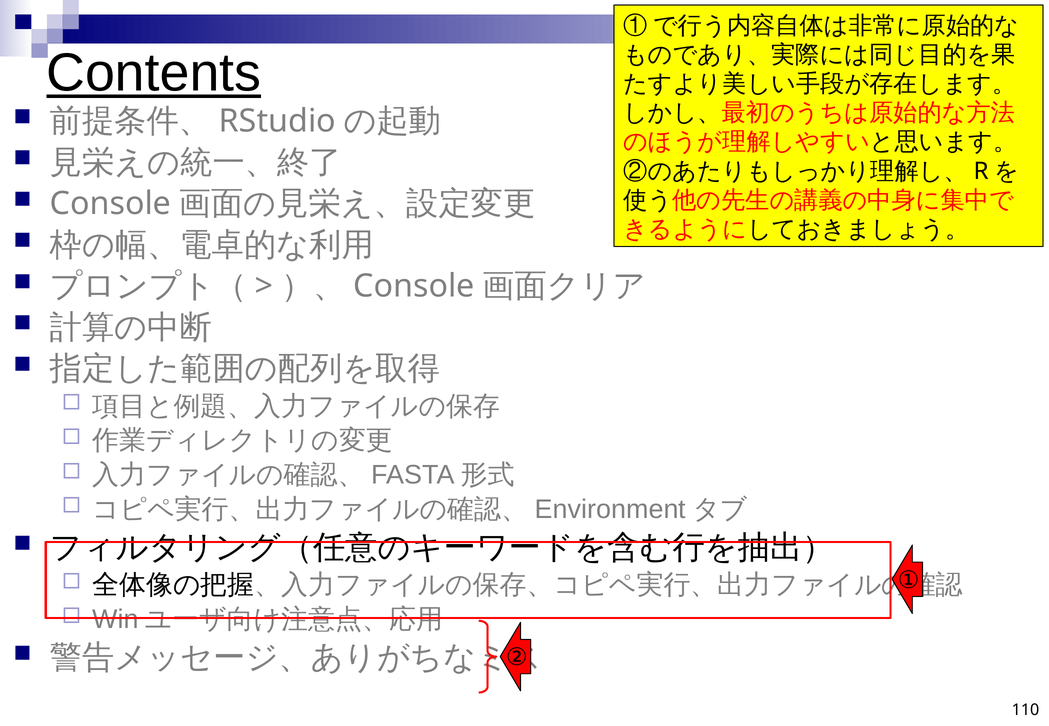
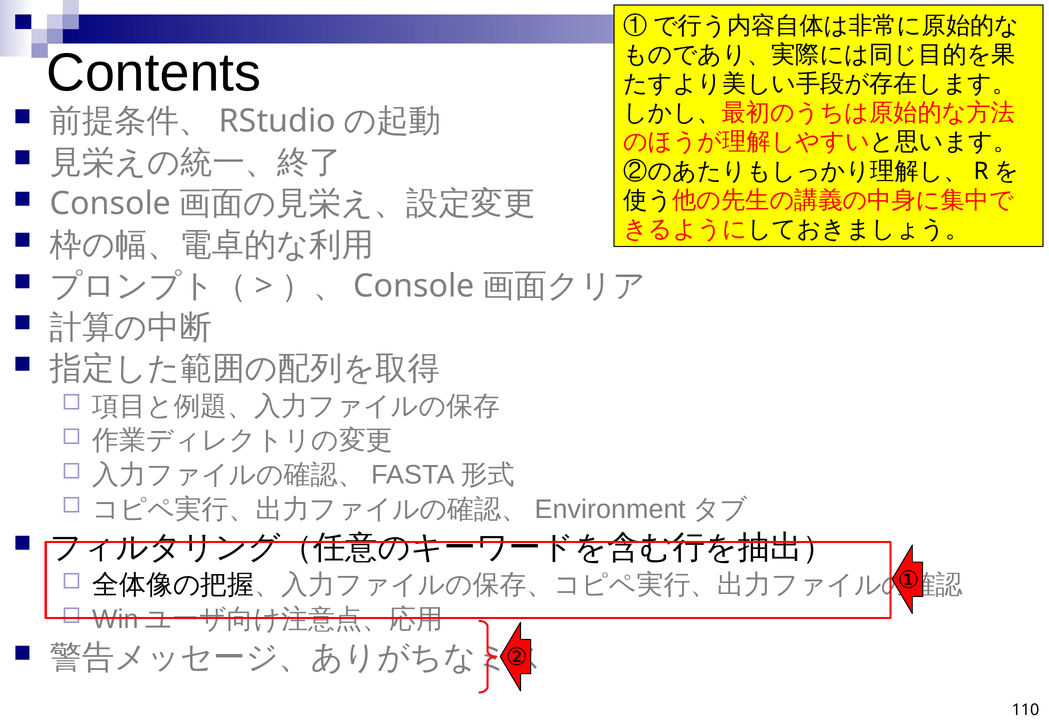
Contents underline: present -> none
